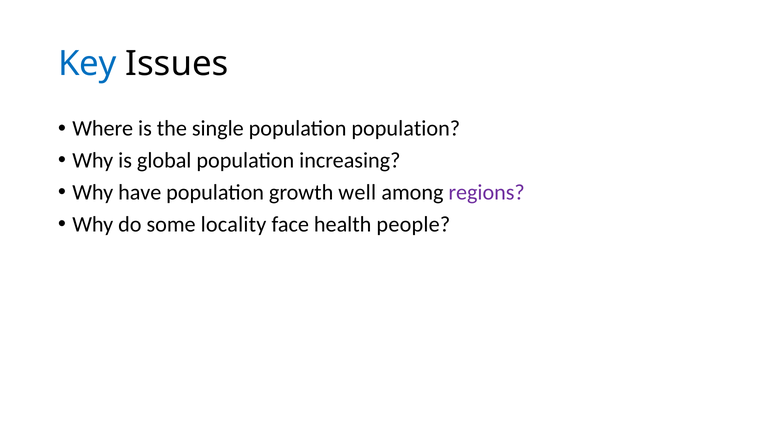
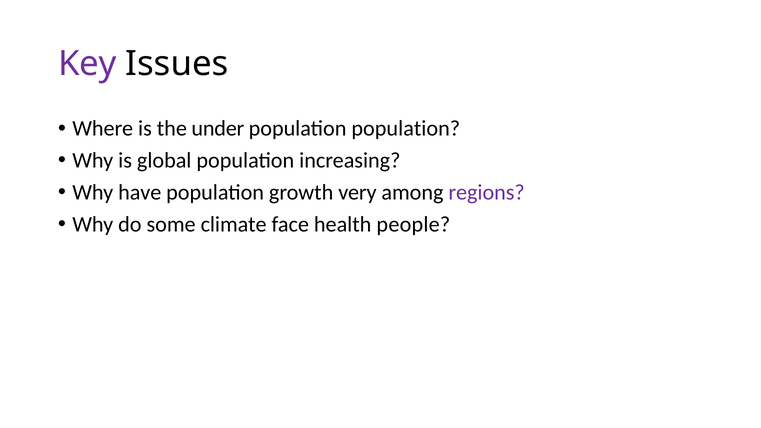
Key colour: blue -> purple
single: single -> under
well: well -> very
locality: locality -> climate
